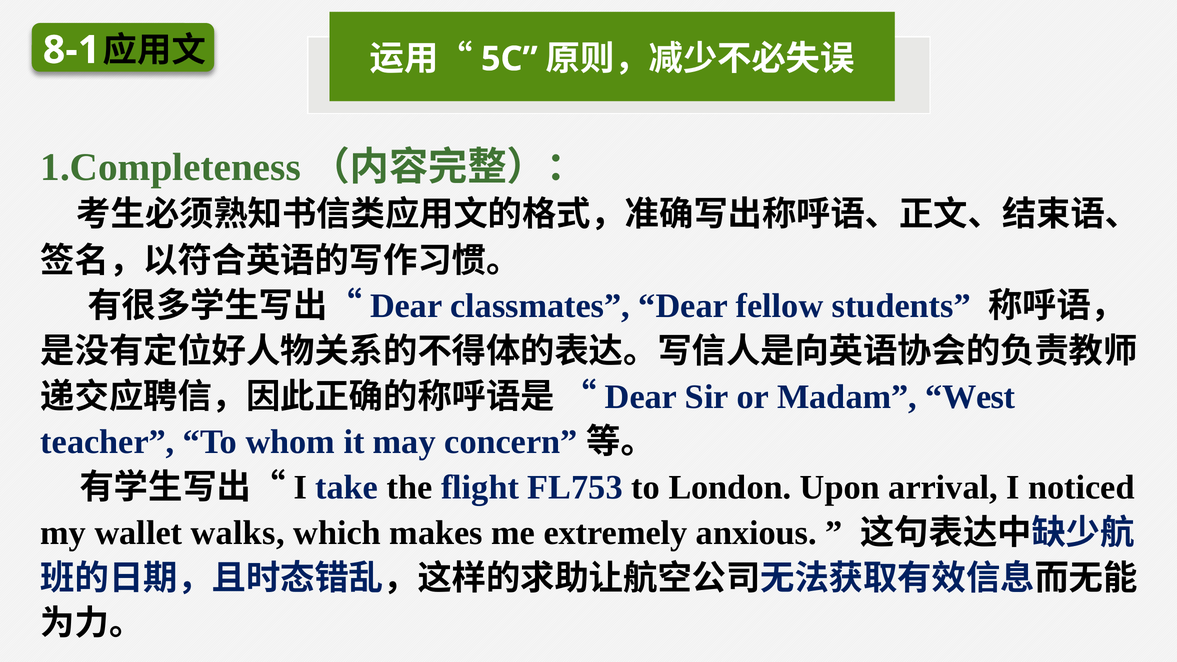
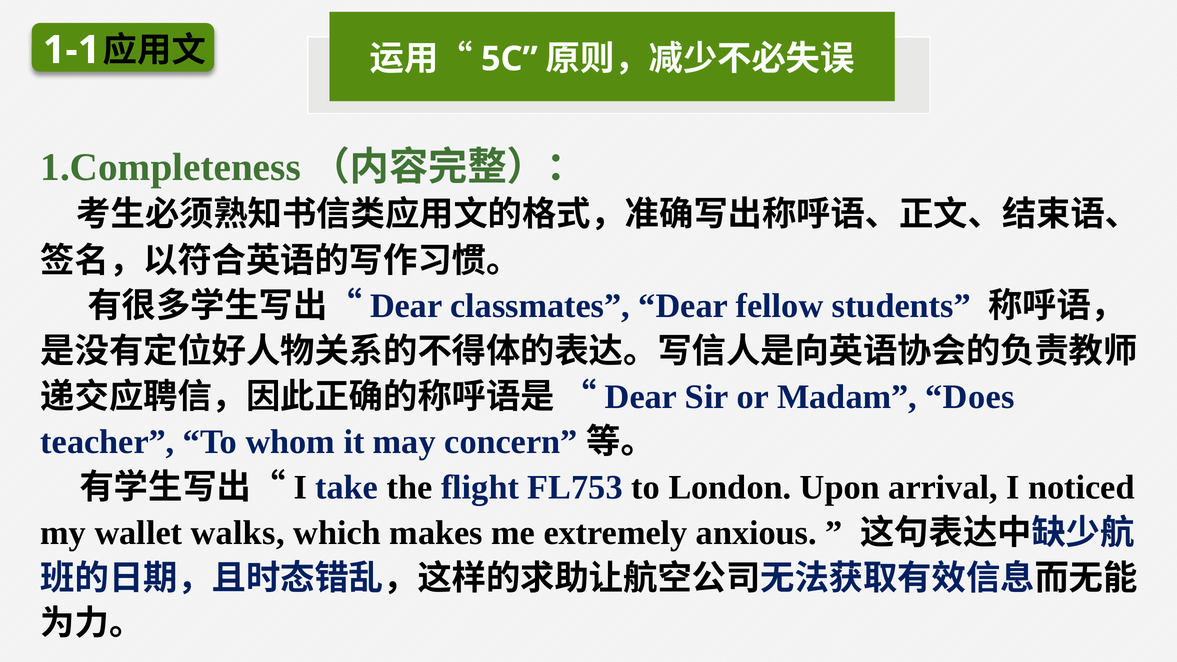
8-1: 8-1 -> 1-1
West: West -> Does
